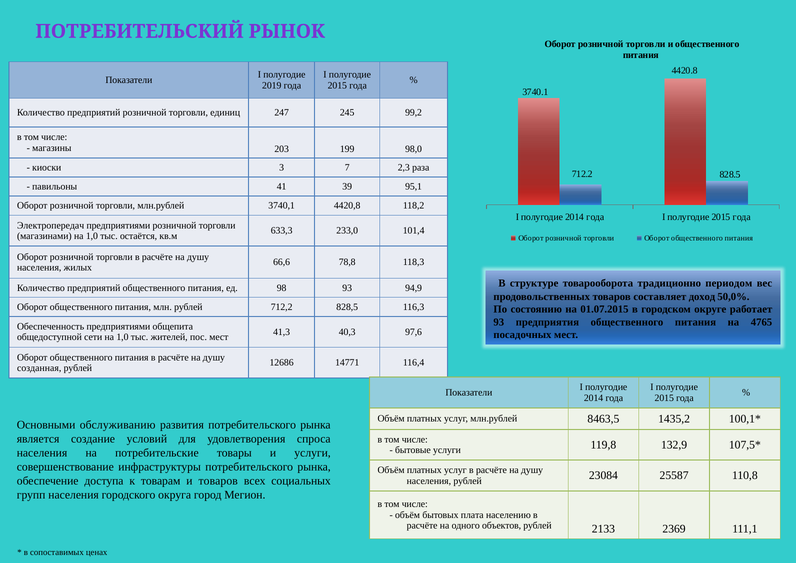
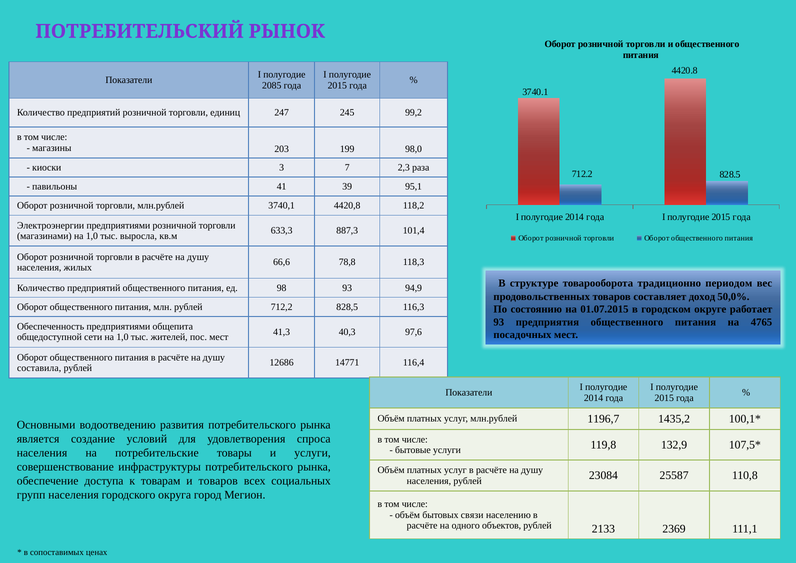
2019: 2019 -> 2085
Электропередач: Электропередач -> Электроэнергии
233,0: 233,0 -> 887,3
остаётся: остаётся -> выросла
созданная: созданная -> составила
8463,5: 8463,5 -> 1196,7
обслуживанию: обслуживанию -> водоотведению
плата: плата -> связи
